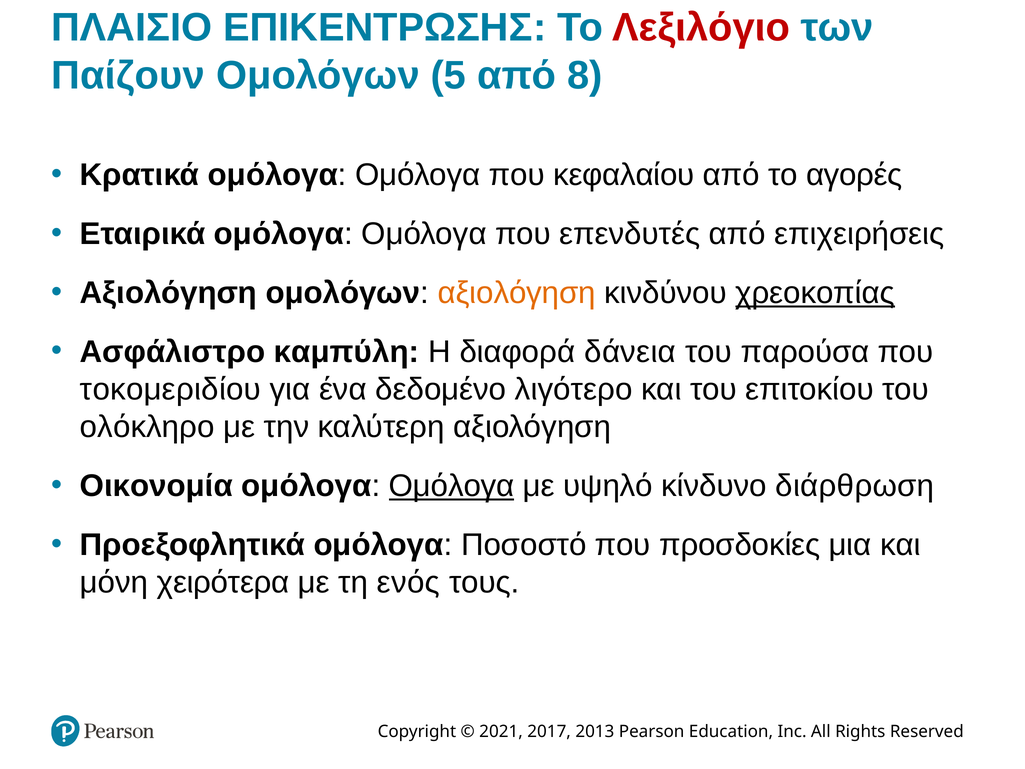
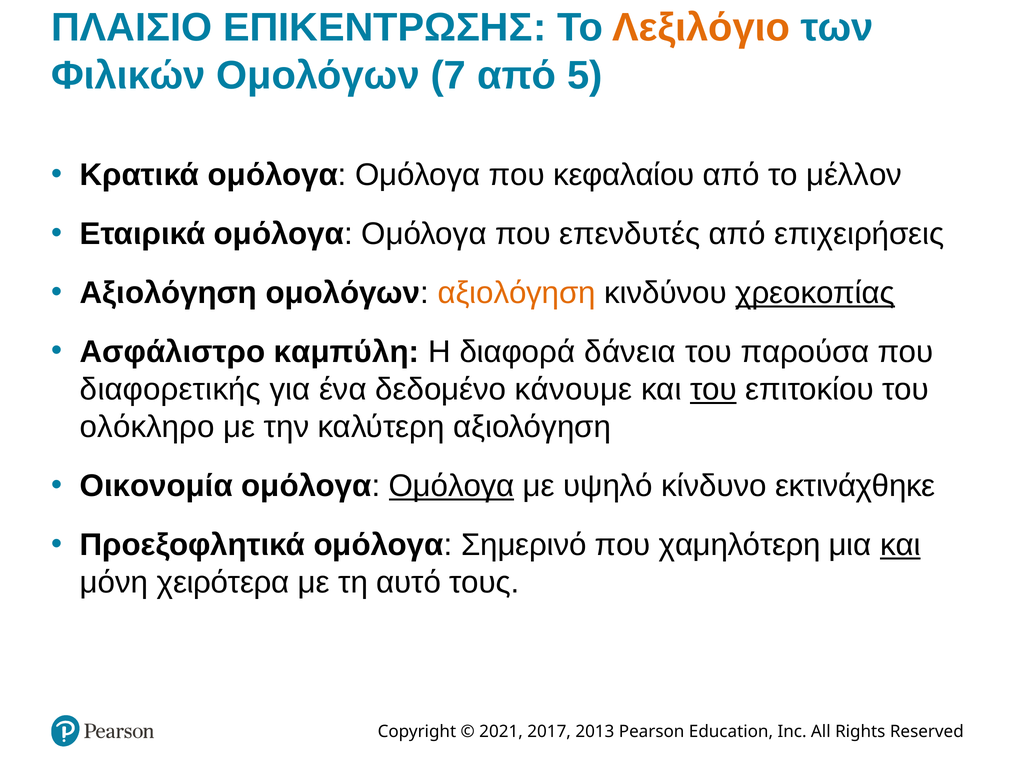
Λεξιλόγιο colour: red -> orange
Παίζουν: Παίζουν -> Φιλικών
5: 5 -> 7
8: 8 -> 5
αγορές: αγορές -> μέλλον
τοκομεριδίου: τοκομεριδίου -> διαφορετικής
λιγότερο: λιγότερο -> κάνουμε
του at (713, 389) underline: none -> present
διάρθρωση: διάρθρωση -> εκτινάχθηκε
Ποσοστό: Ποσοστό -> Σημερινό
προσδοκίες: προσδοκίες -> χαμηλότερη
και at (900, 545) underline: none -> present
ενός: ενός -> αυτό
